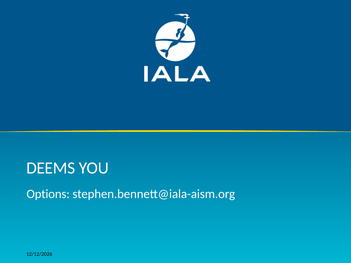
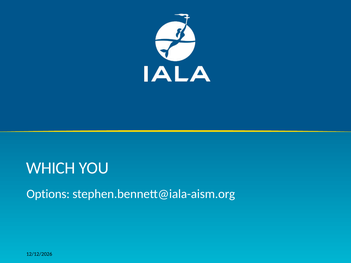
DEEMS: DEEMS -> WHICH
